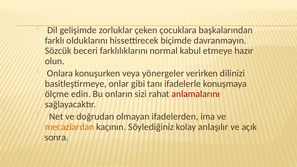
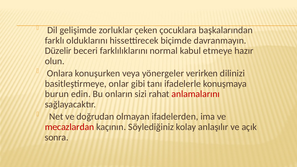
Sözcük: Sözcük -> Düzelir
ölçme: ölçme -> burun
mecazlardan colour: orange -> red
